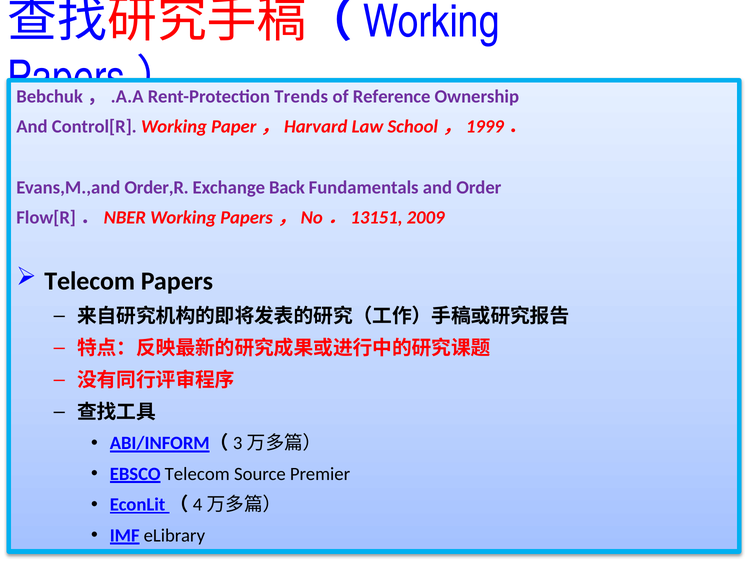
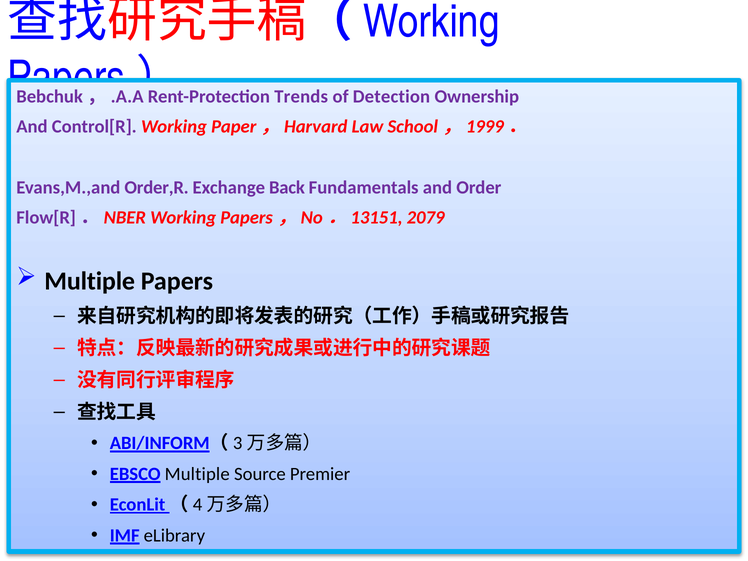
Reference: Reference -> Detection
2009: 2009 -> 2079
Telecom at (90, 281): Telecom -> Multiple
EBSCO Telecom: Telecom -> Multiple
